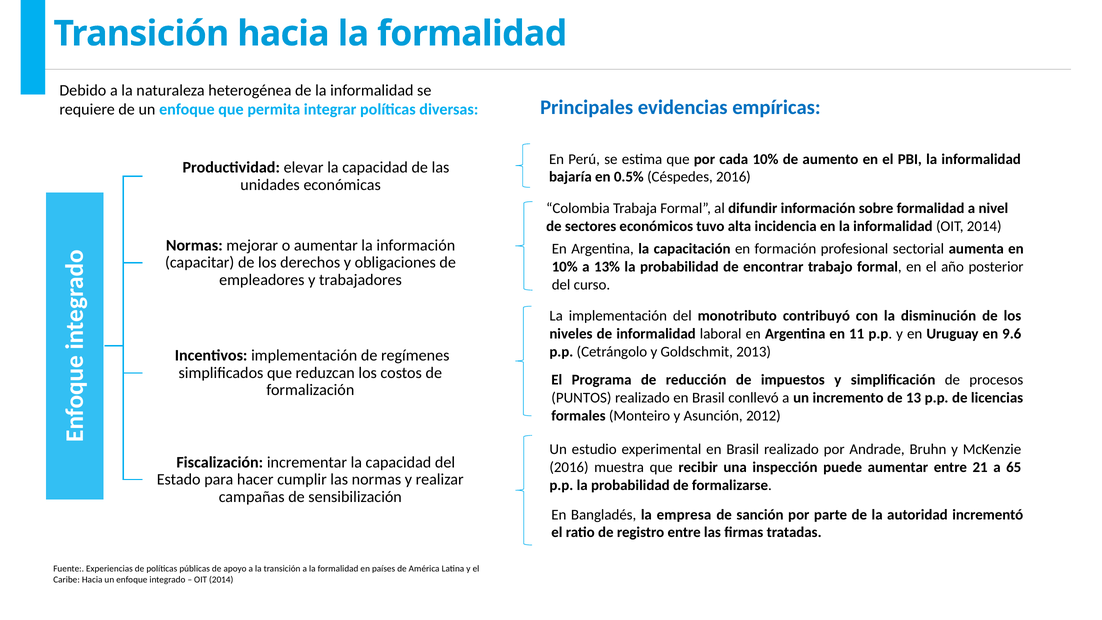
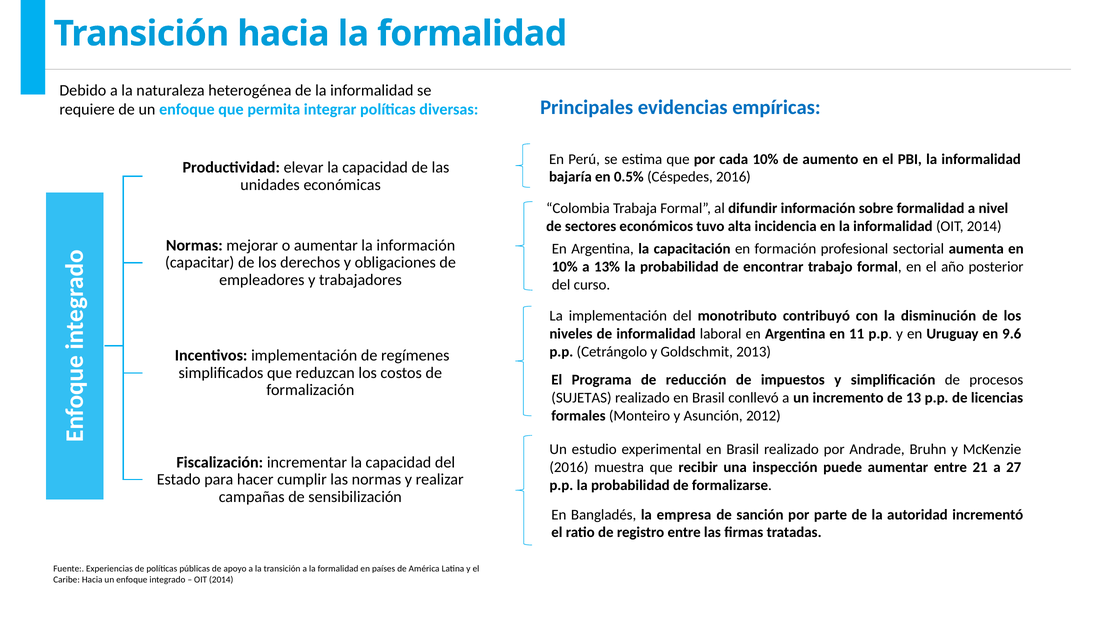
PUNTOS: PUNTOS -> SUJETAS
65: 65 -> 27
